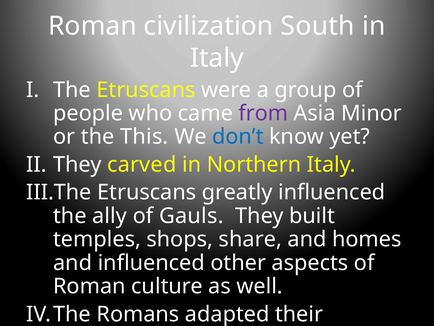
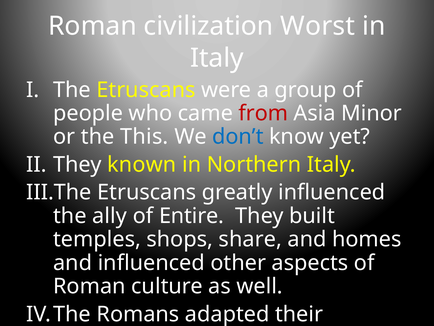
South: South -> Worst
from colour: purple -> red
carved: carved -> known
Gauls: Gauls -> Entire
